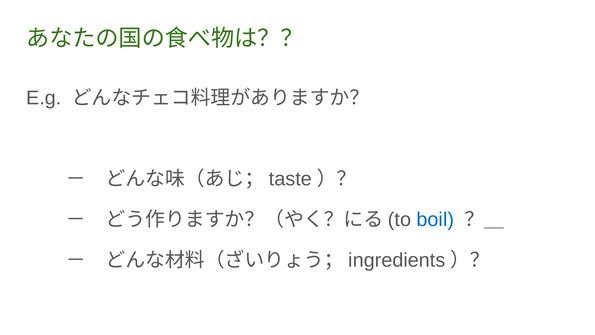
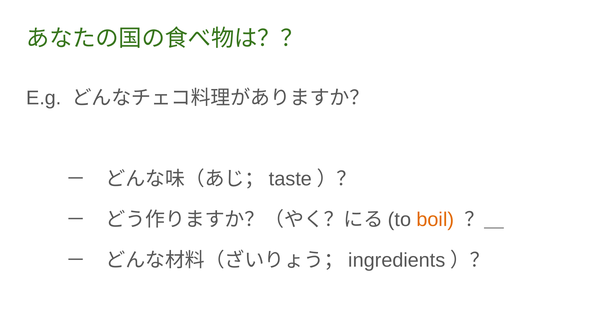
boil colour: blue -> orange
